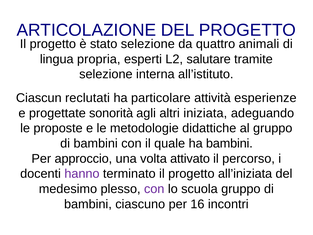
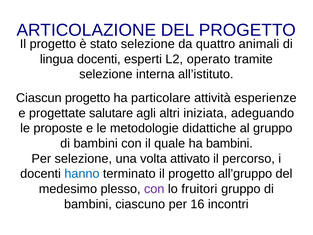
lingua propria: propria -> docenti
salutare: salutare -> operato
Ciascun reclutati: reclutati -> progetto
sonorità: sonorità -> salutare
Per approccio: approccio -> selezione
hanno colour: purple -> blue
all’iniziata: all’iniziata -> all’gruppo
scuola: scuola -> fruitori
